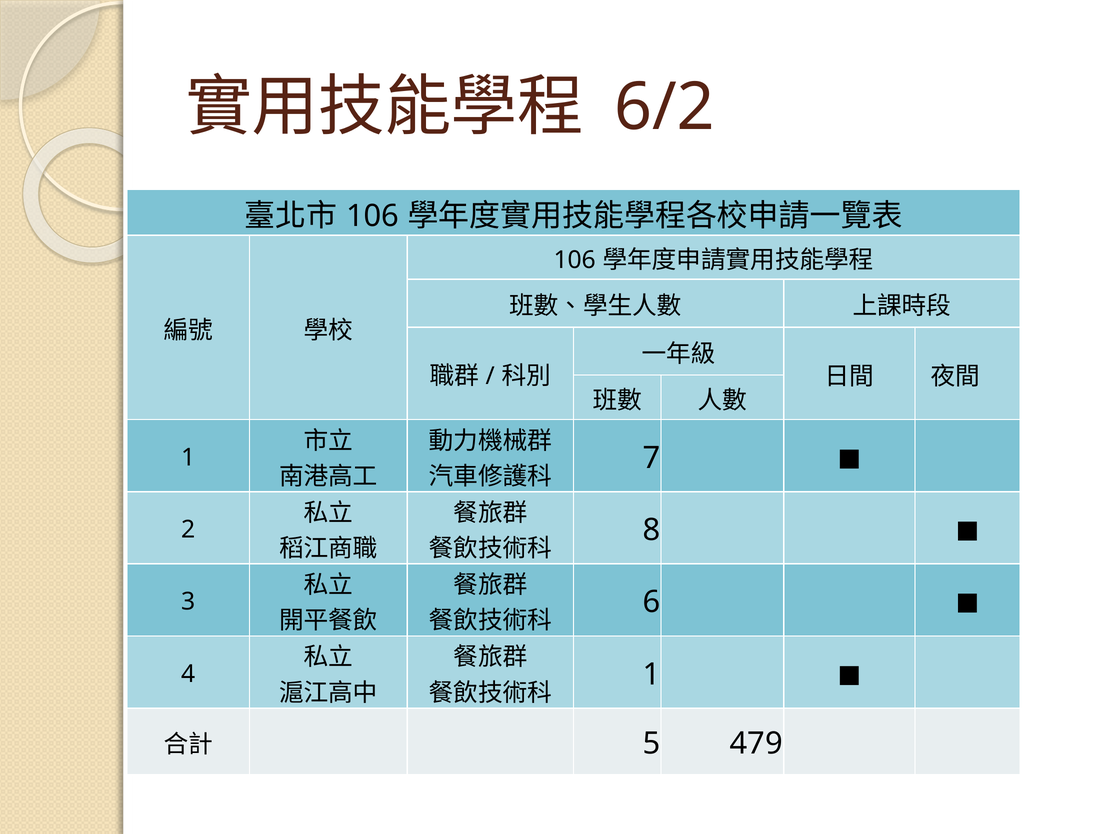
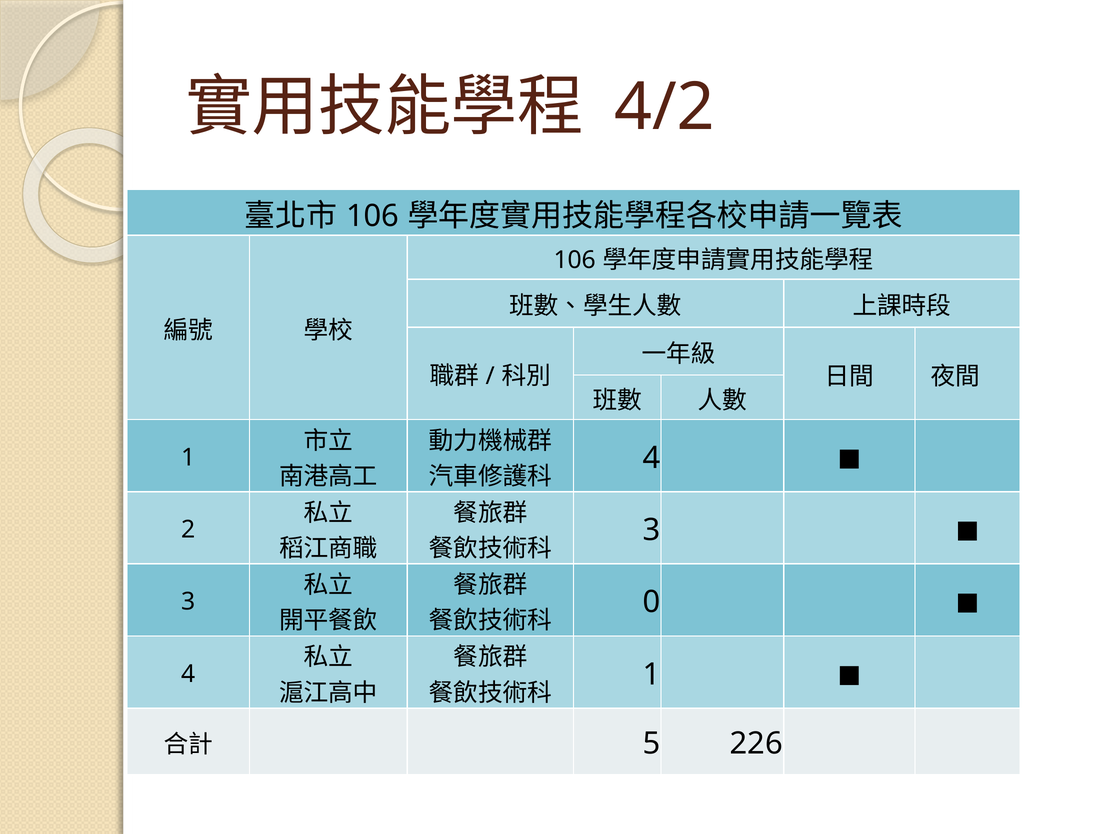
6/2: 6/2 -> 4/2
7 at (651, 458): 7 -> 4
8 at (651, 530): 8 -> 3
6: 6 -> 0
479: 479 -> 226
